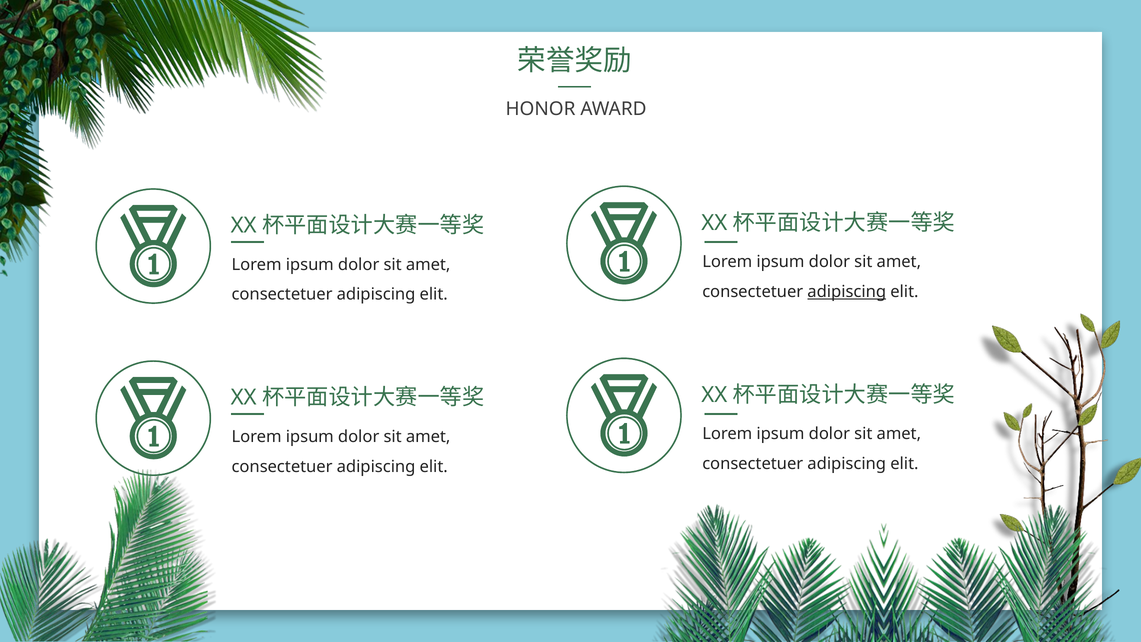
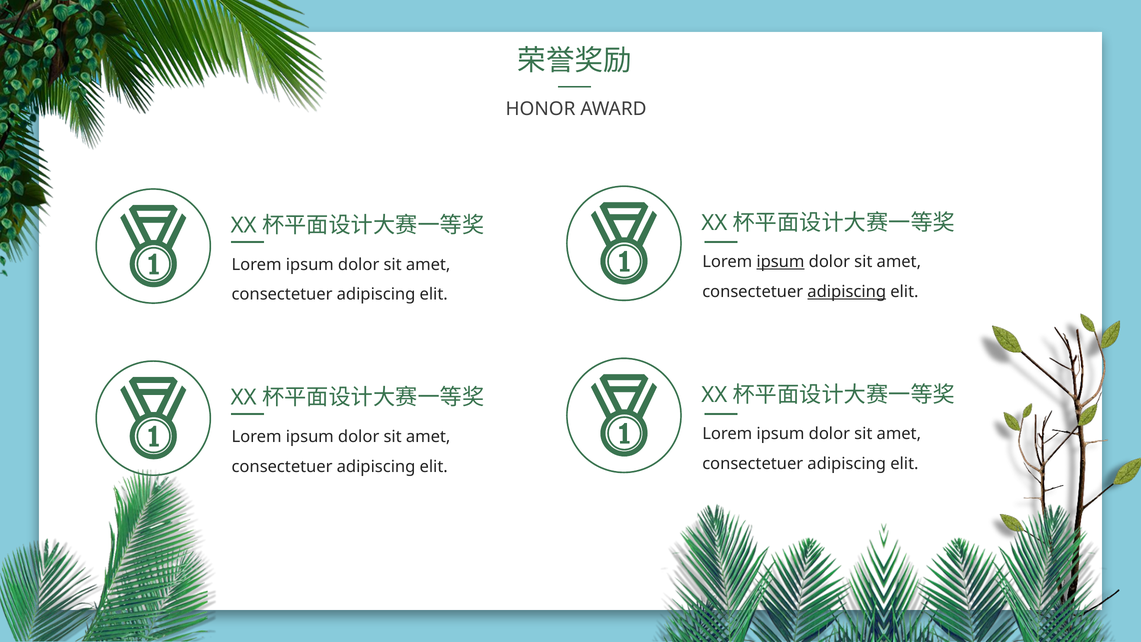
ipsum at (780, 262) underline: none -> present
